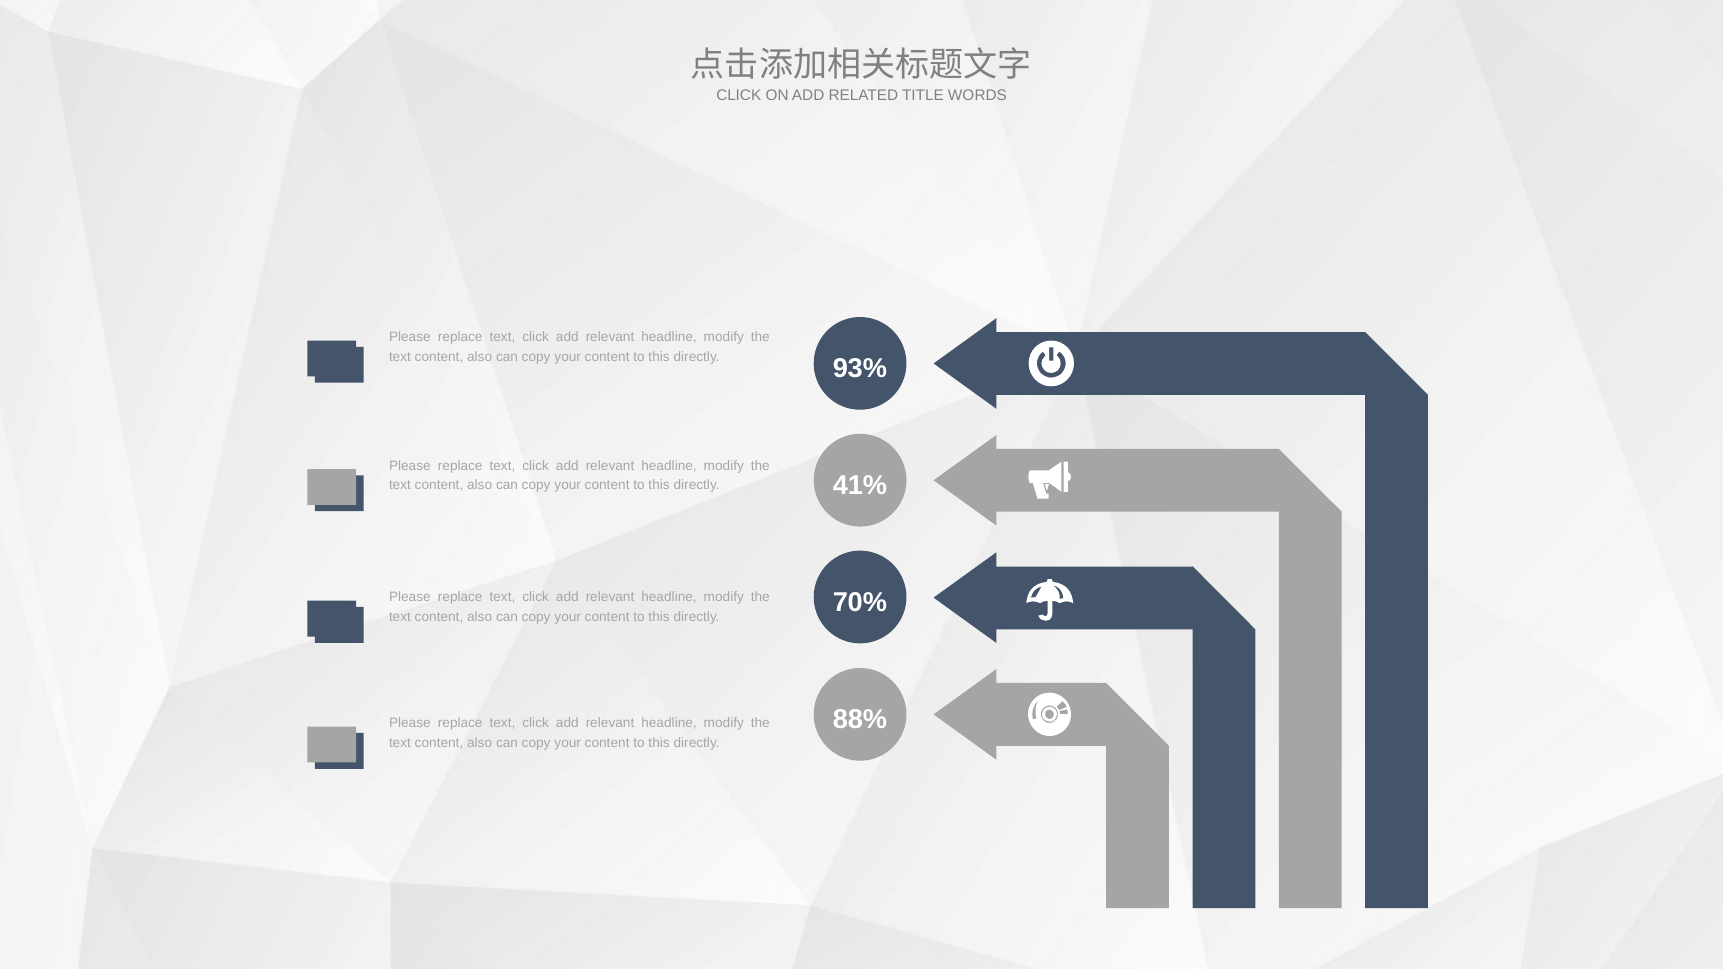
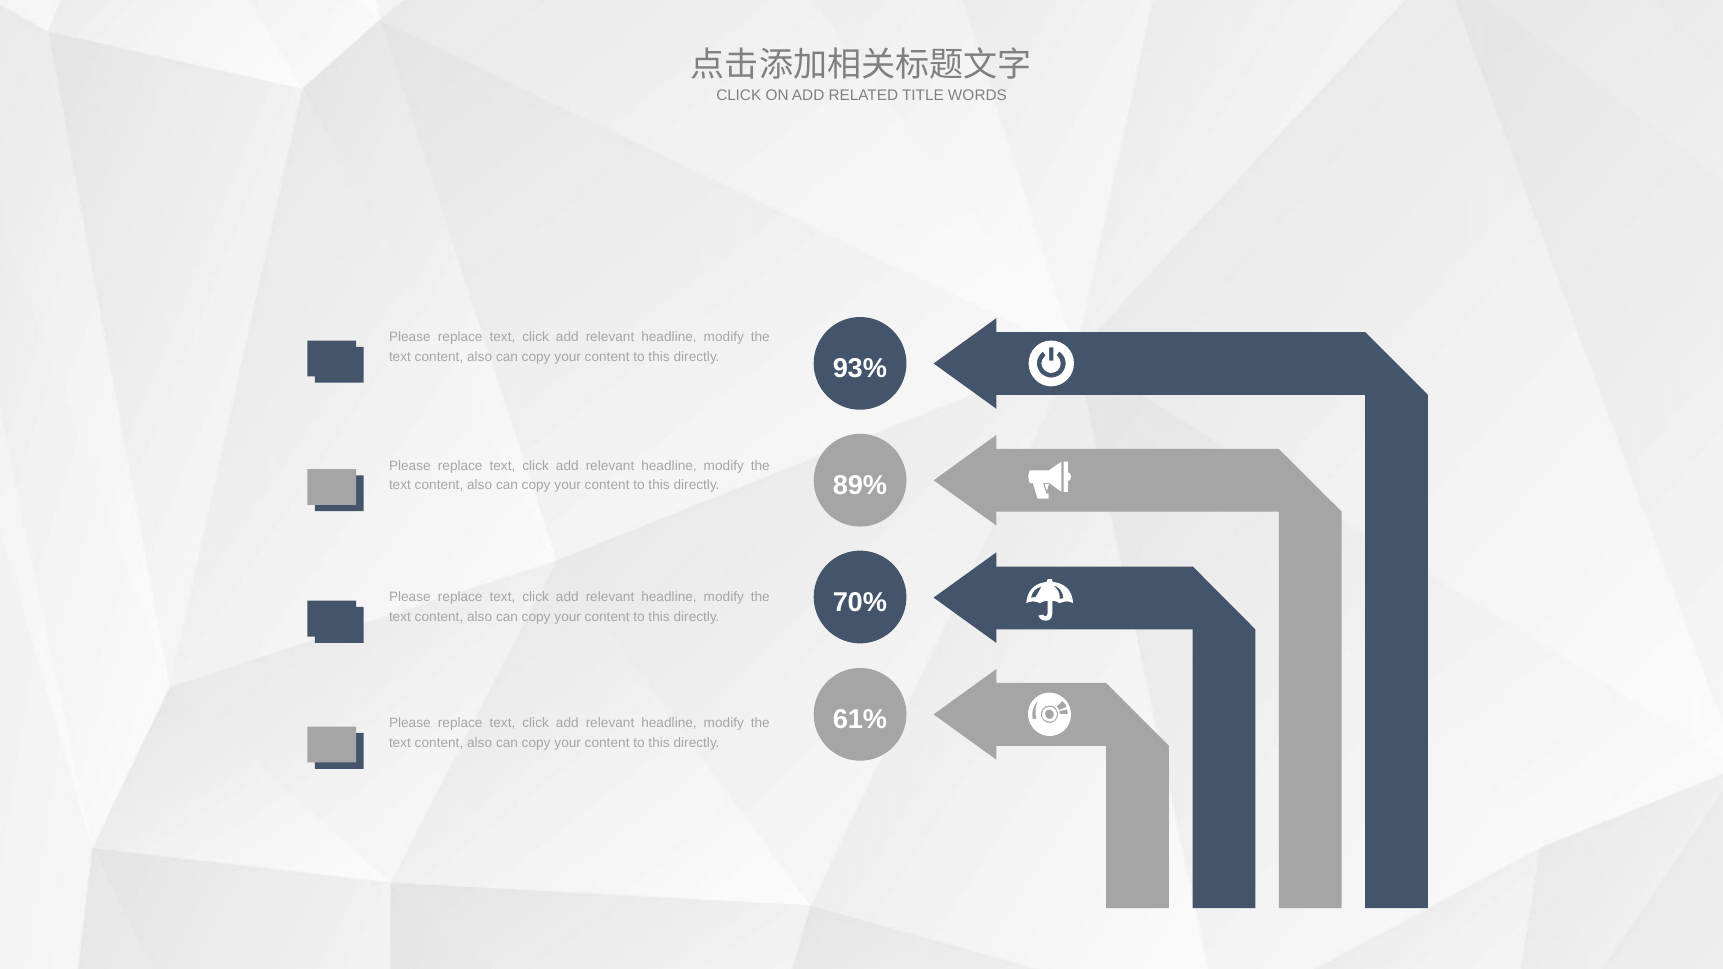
41%: 41% -> 89%
88%: 88% -> 61%
